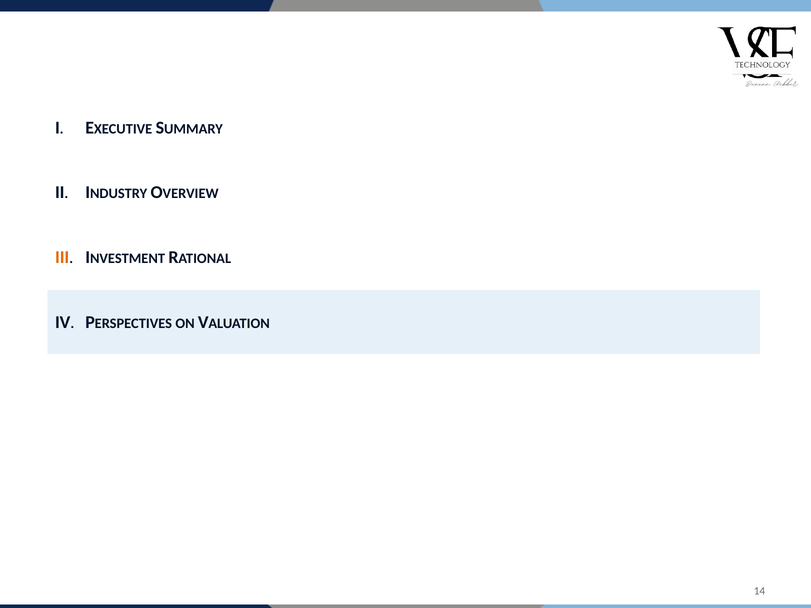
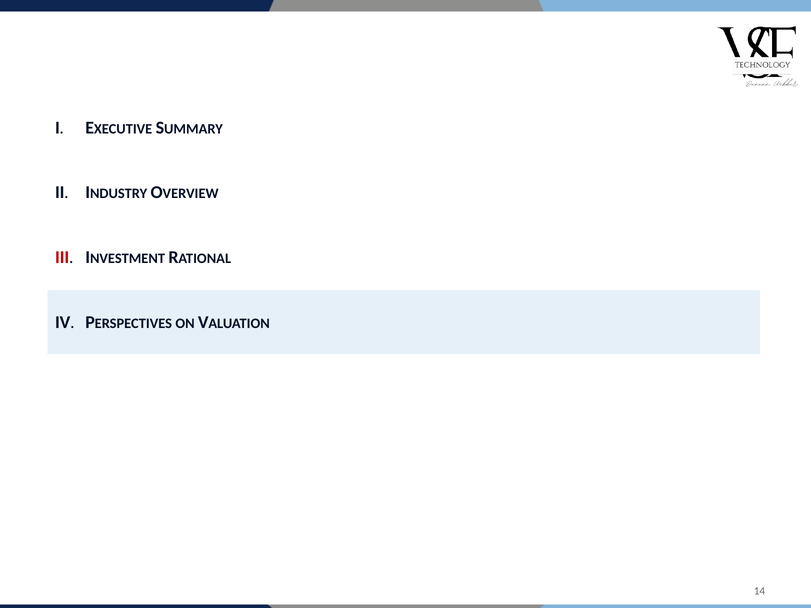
III colour: orange -> red
